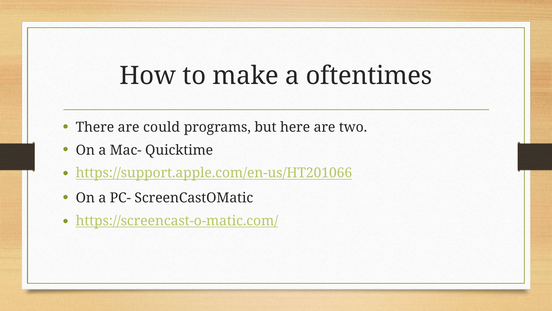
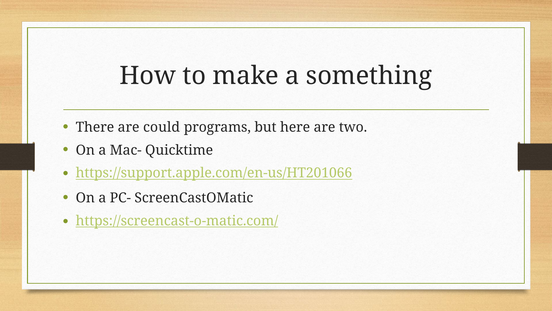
oftentimes: oftentimes -> something
